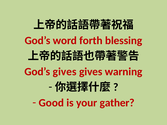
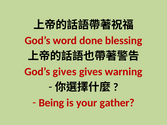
forth: forth -> done
Good: Good -> Being
